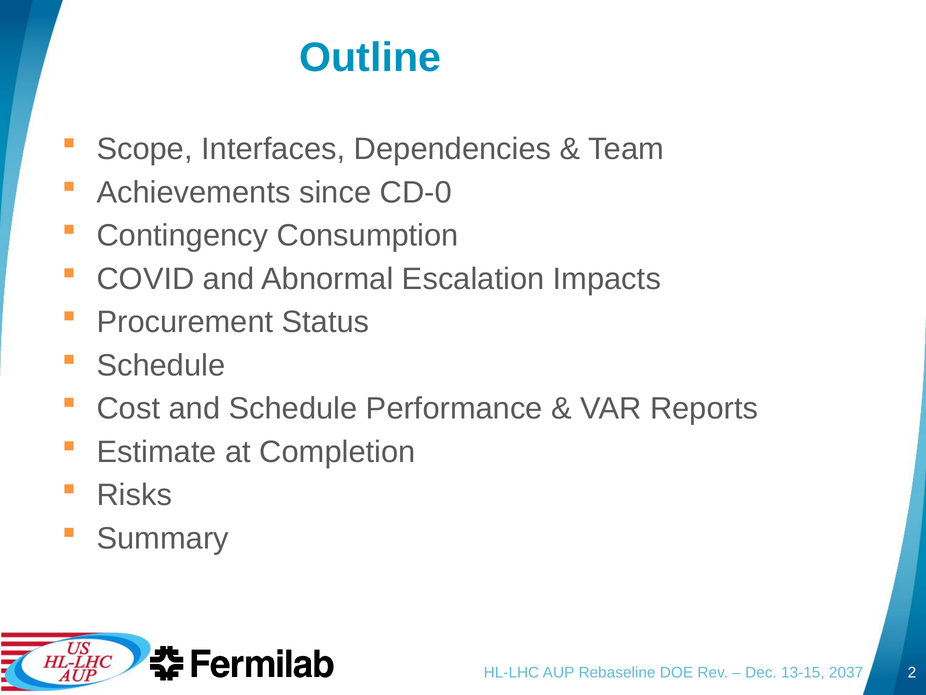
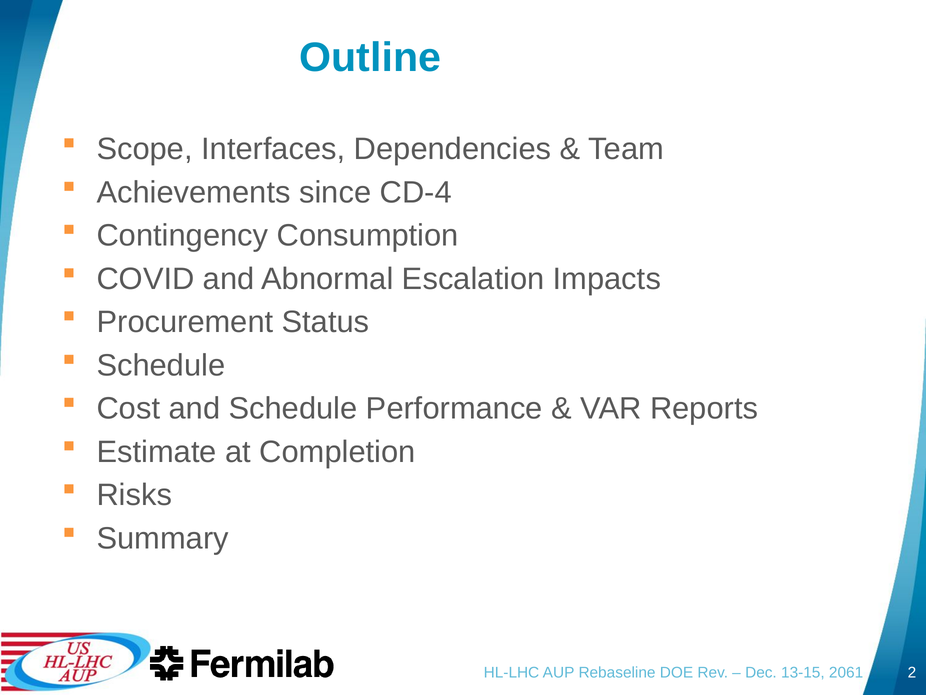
CD-0: CD-0 -> CD-4
2037: 2037 -> 2061
